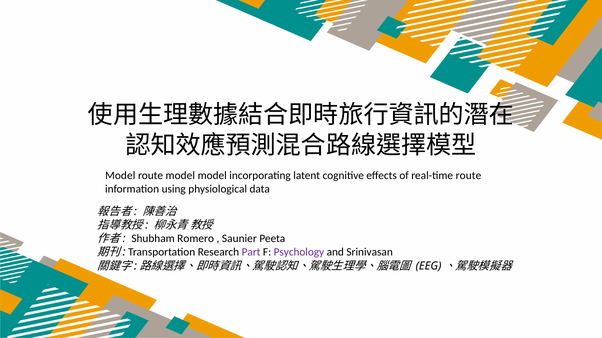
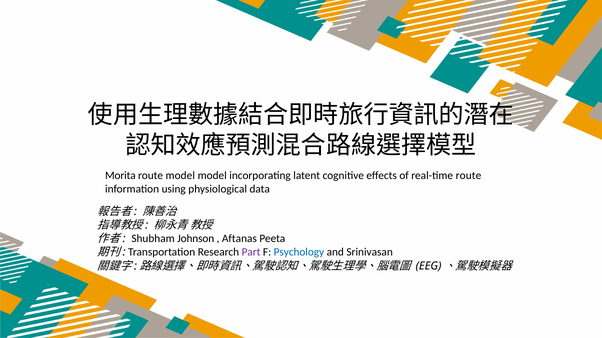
Model at (120, 176): Model -> Morita
Romero: Romero -> Johnson
Saunier: Saunier -> Aftanas
Psychology colour: purple -> blue
